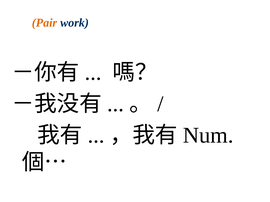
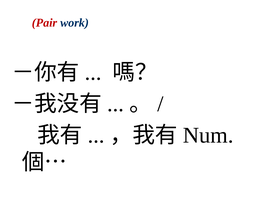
Pair colour: orange -> red
